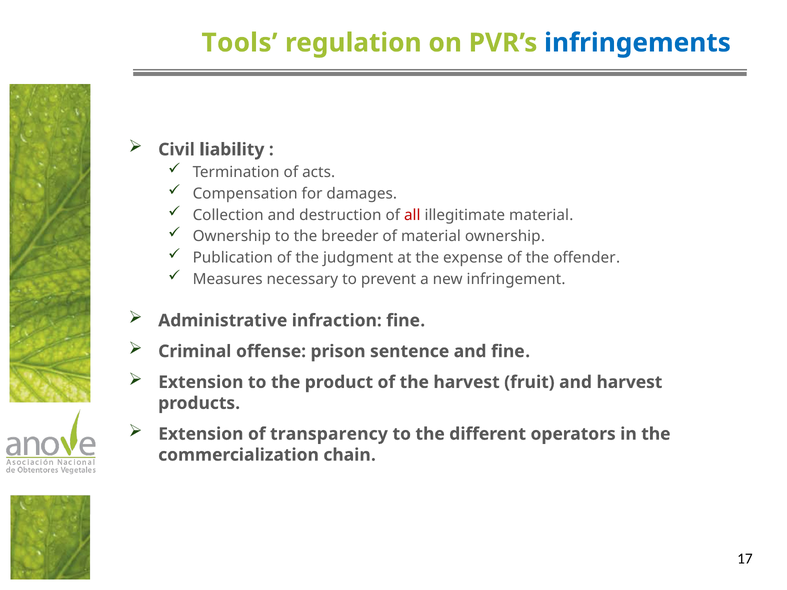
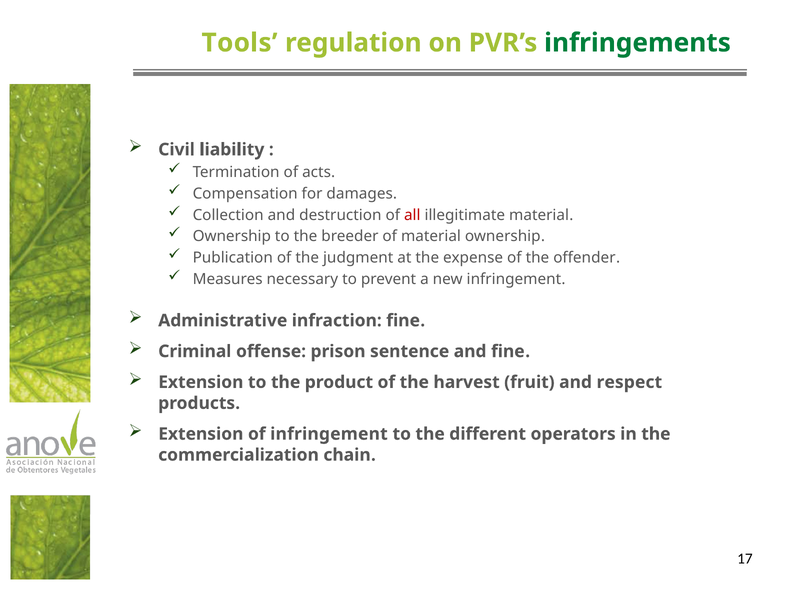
infringements colour: blue -> green
and harvest: harvest -> respect
of transparency: transparency -> infringement
